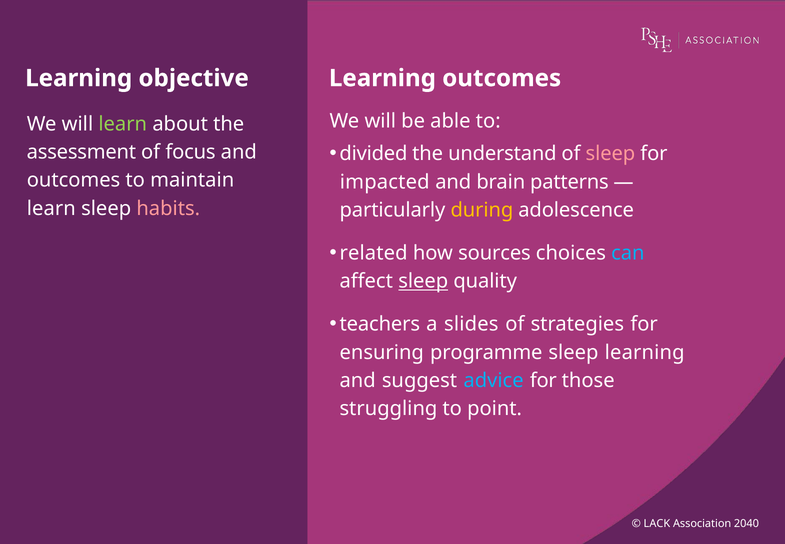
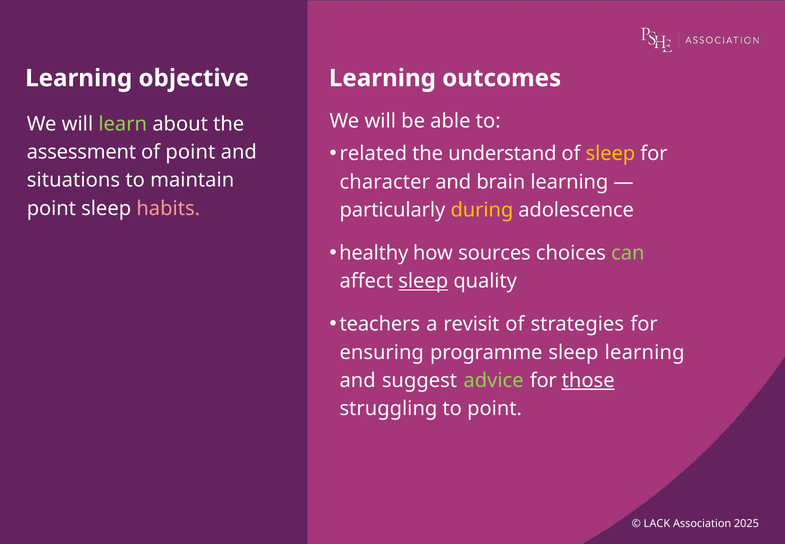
divided: divided -> related
sleep at (610, 154) colour: pink -> yellow
of focus: focus -> point
outcomes at (74, 180): outcomes -> situations
impacted: impacted -> character
brain patterns: patterns -> learning
learn at (51, 208): learn -> point
related: related -> healthy
can colour: light blue -> light green
slides: slides -> revisit
advice colour: light blue -> light green
those underline: none -> present
2040: 2040 -> 2025
